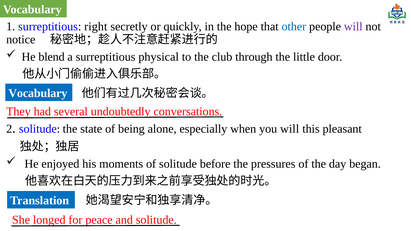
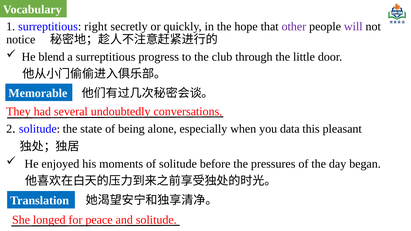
other colour: blue -> purple
physical: physical -> progress
Vocabulary at (38, 93): Vocabulary -> Memorable
you will: will -> data
